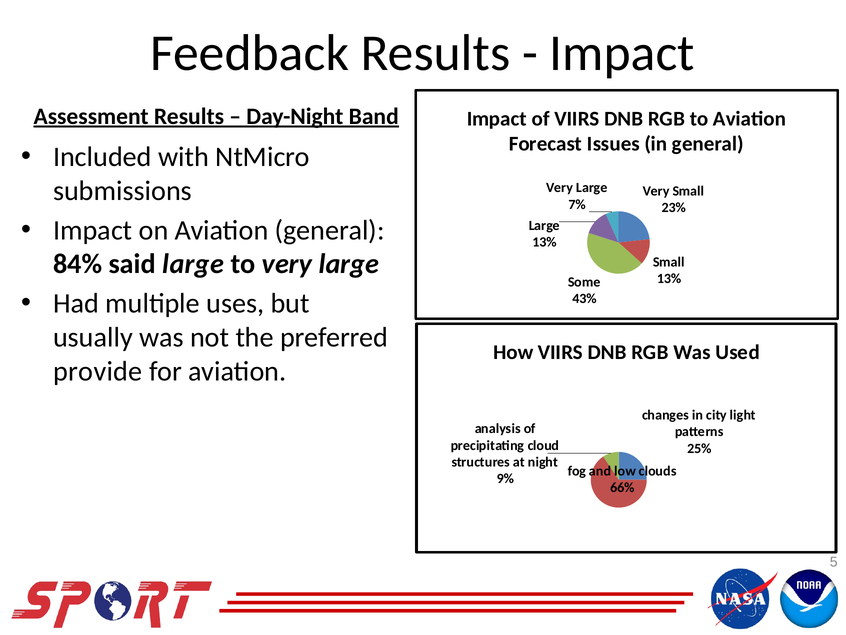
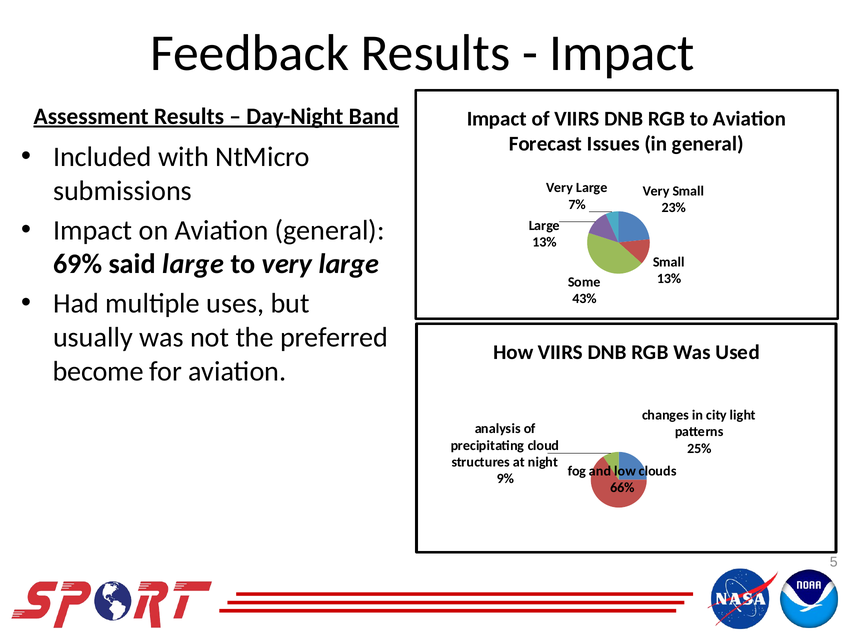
84%: 84% -> 69%
provide: provide -> become
